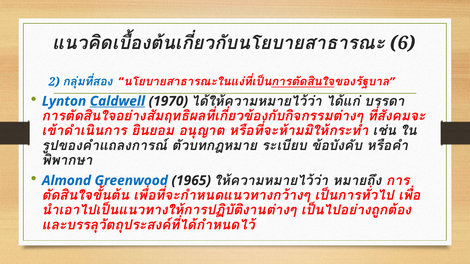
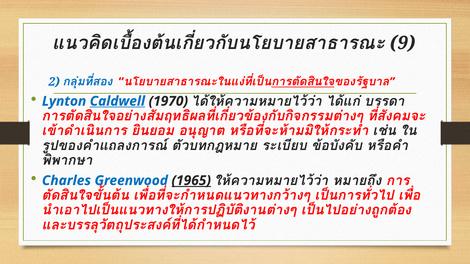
6: 6 -> 9
Almond: Almond -> Charles
1965 underline: none -> present
